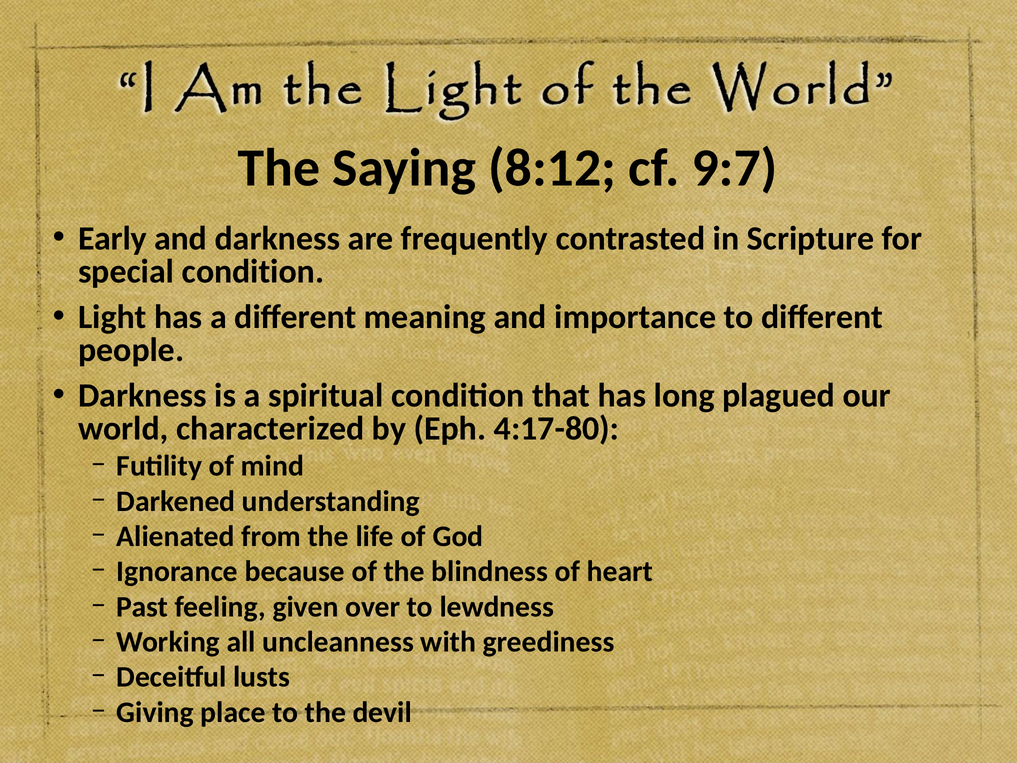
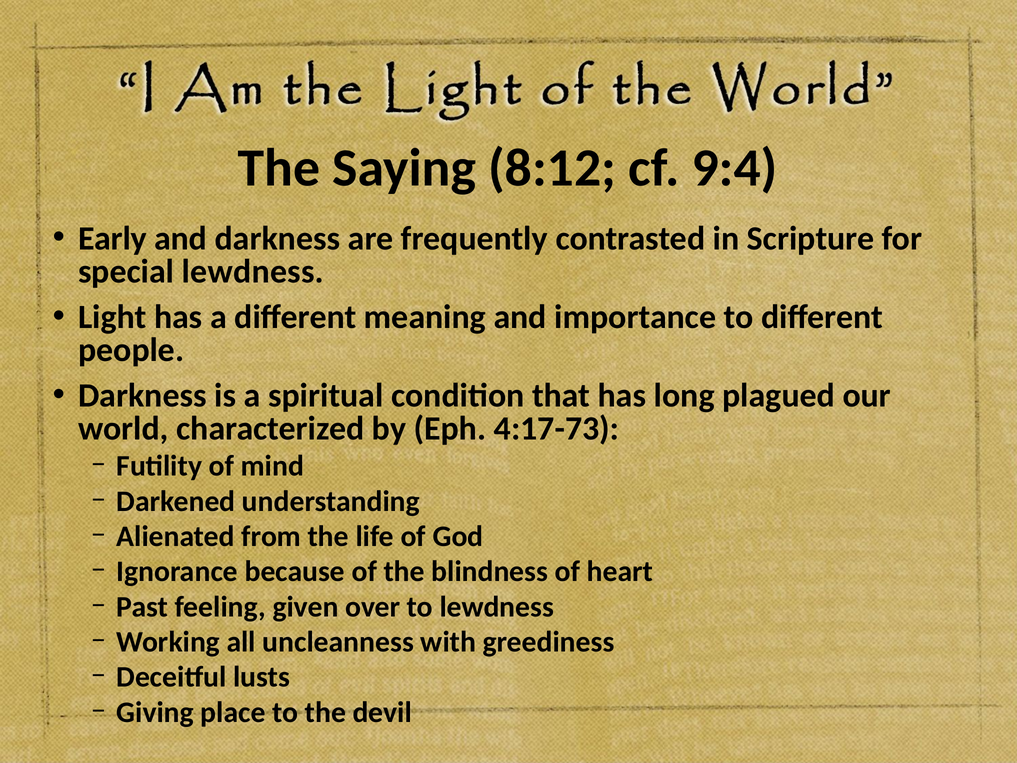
9:7: 9:7 -> 9:4
special condition: condition -> lewdness
4:17-80: 4:17-80 -> 4:17-73
